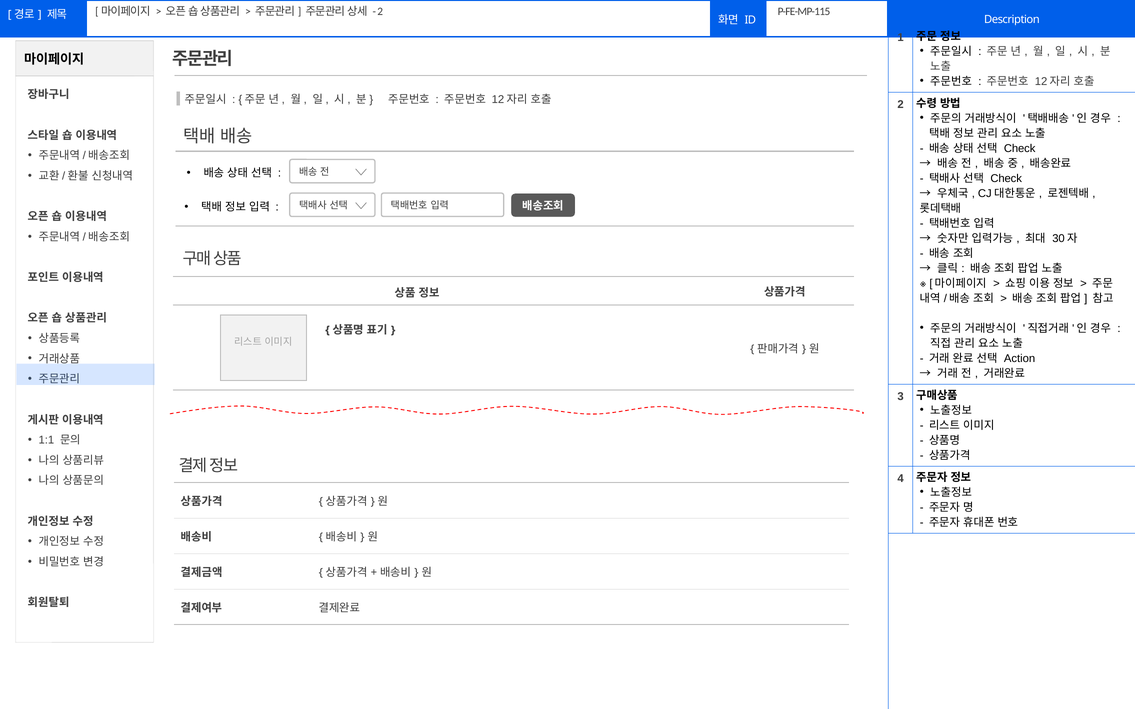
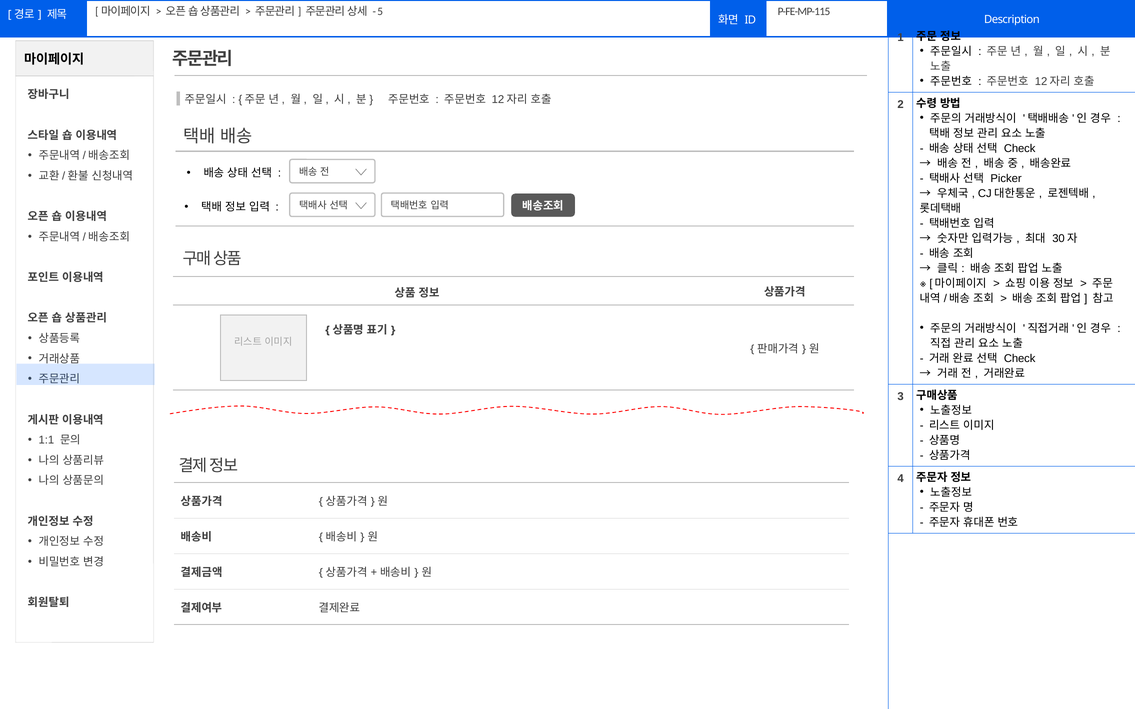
2 at (380, 12): 2 -> 5
Check at (1006, 179): Check -> Picker
Action at (1020, 359): Action -> Check
